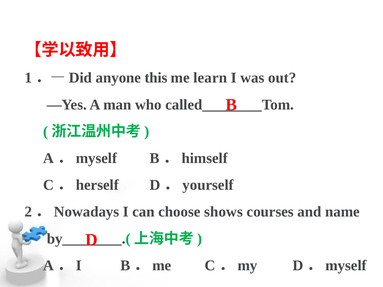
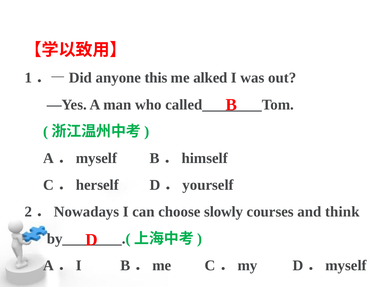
learn: learn -> alked
shows: shows -> slowly
name: name -> think
